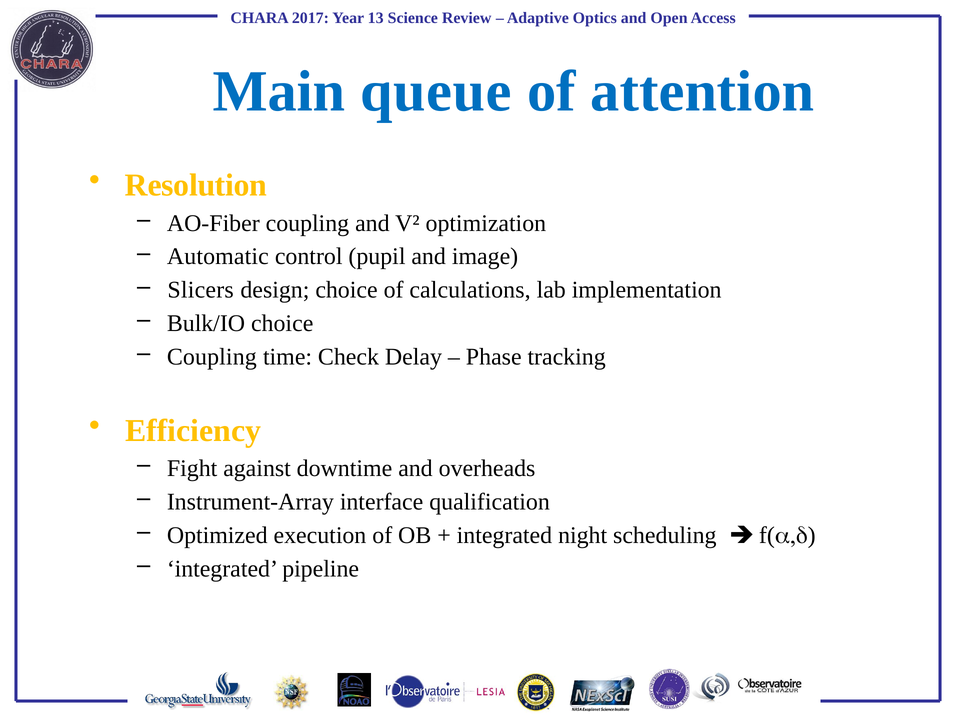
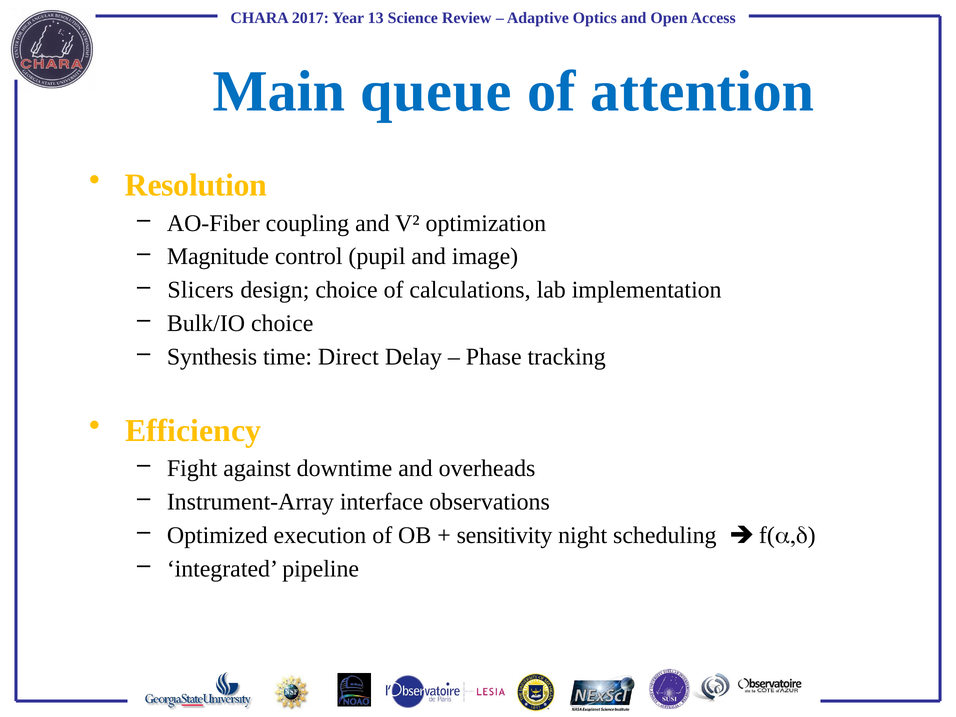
Automatic: Automatic -> Magnitude
Coupling at (212, 357): Coupling -> Synthesis
Check: Check -> Direct
qualification: qualification -> observations
integrated at (504, 535): integrated -> sensitivity
